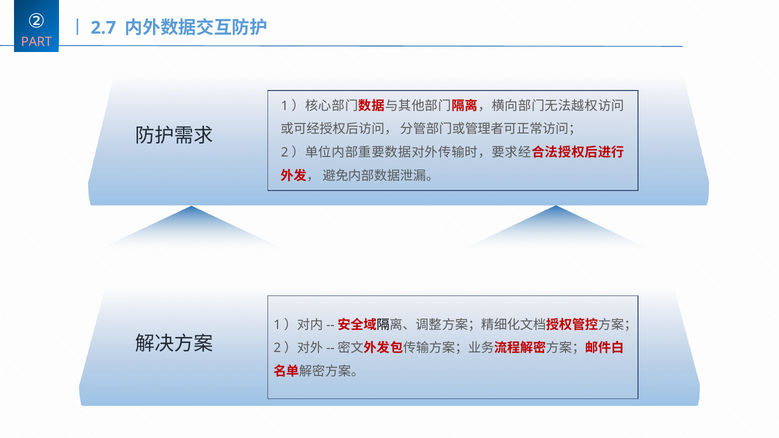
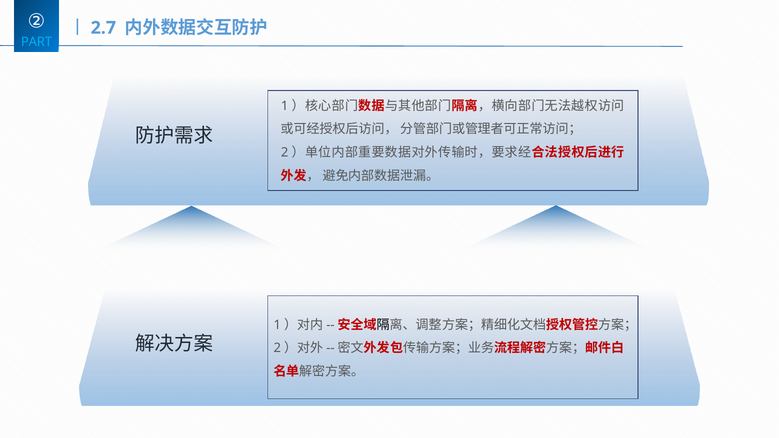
PART colour: pink -> light blue
